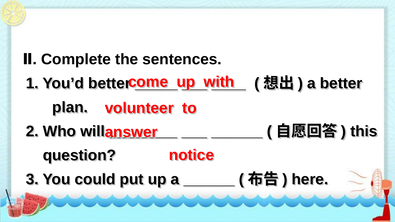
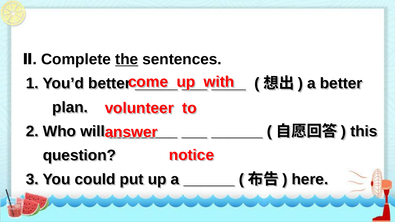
the underline: none -> present
